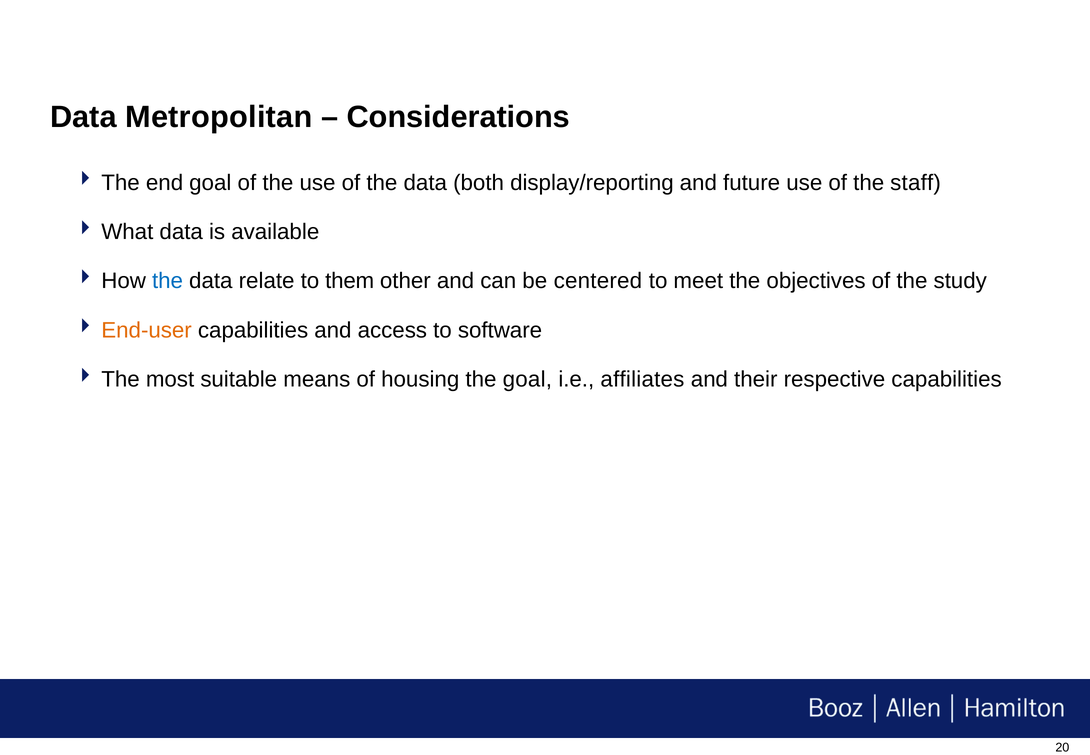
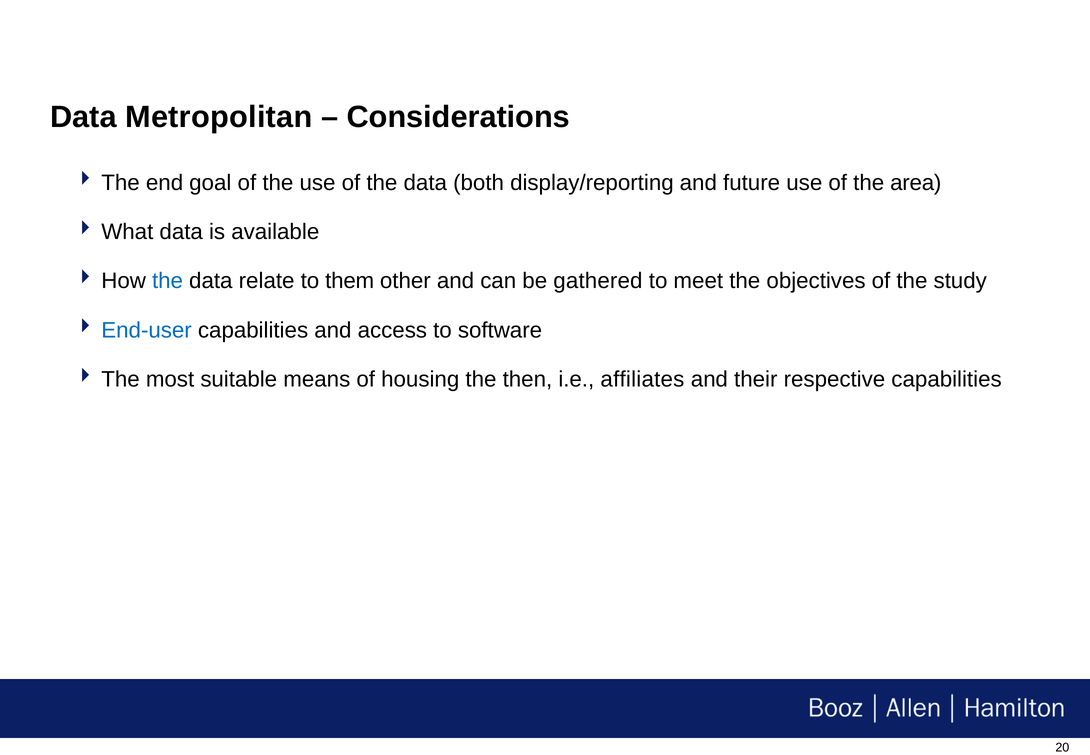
staff: staff -> area
centered: centered -> gathered
End-user colour: orange -> blue
the goal: goal -> then
